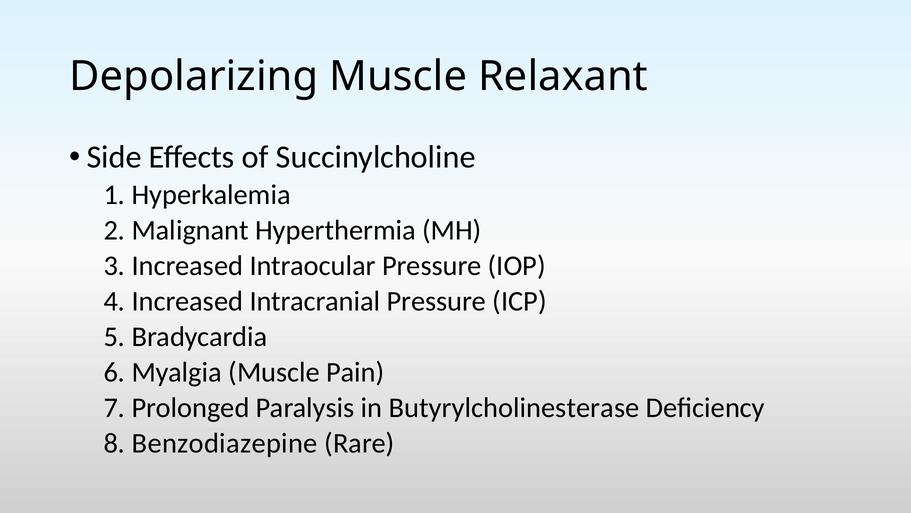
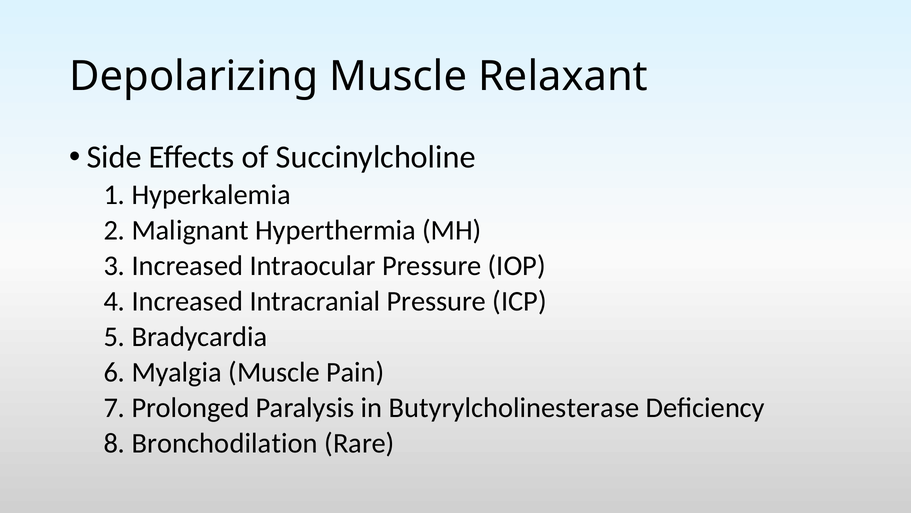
Benzodiazepine: Benzodiazepine -> Bronchodilation
